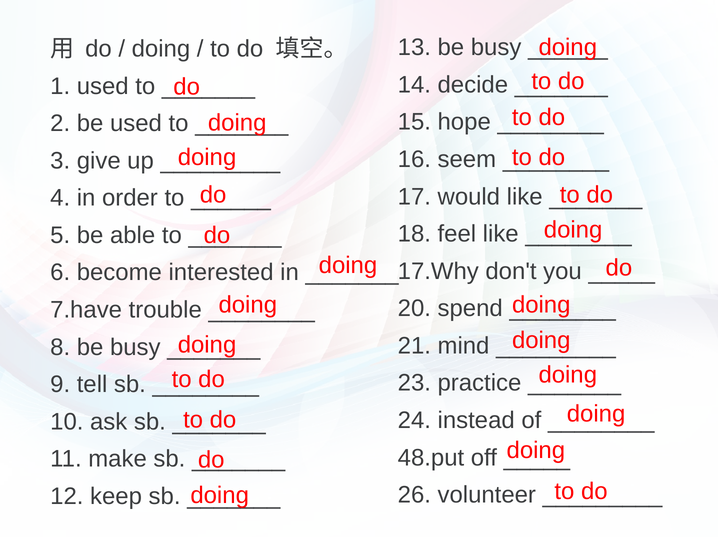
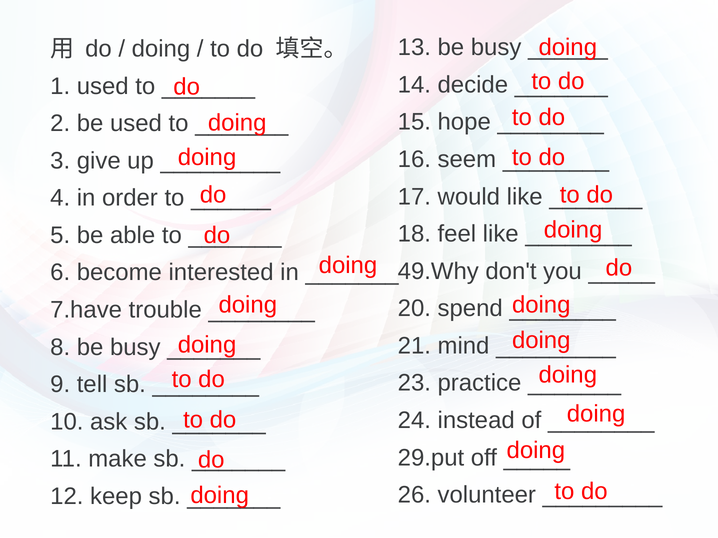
17.Why: 17.Why -> 49.Why
48.put: 48.put -> 29.put
